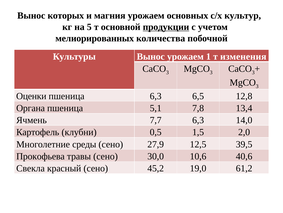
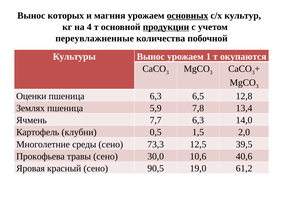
основных underline: none -> present
5: 5 -> 4
мелиорированных: мелиорированных -> переувлажненные
изменения: изменения -> окупаются
Органа: Органа -> Землях
5,1: 5,1 -> 5,9
27,9: 27,9 -> 73,3
Свекла: Свекла -> Яровая
45,2: 45,2 -> 90,5
